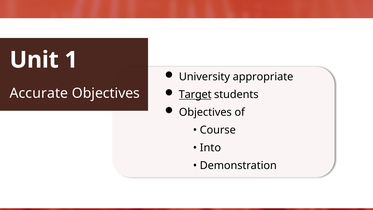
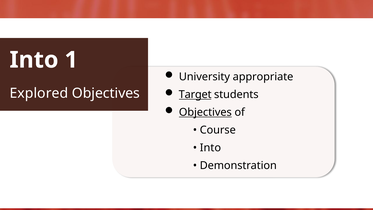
Unit at (34, 60): Unit -> Into
Accurate: Accurate -> Explored
Objectives at (205, 112) underline: none -> present
